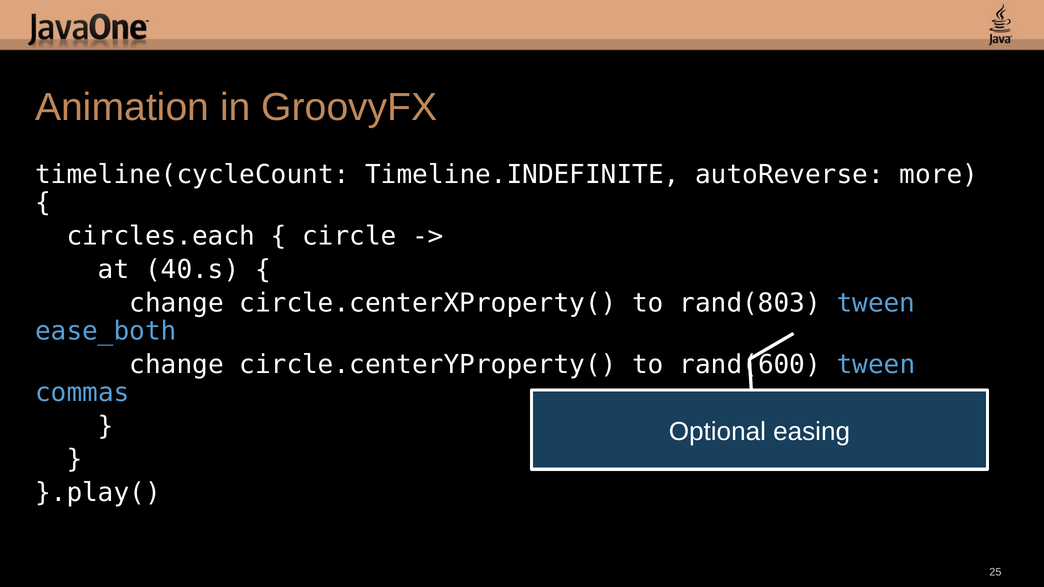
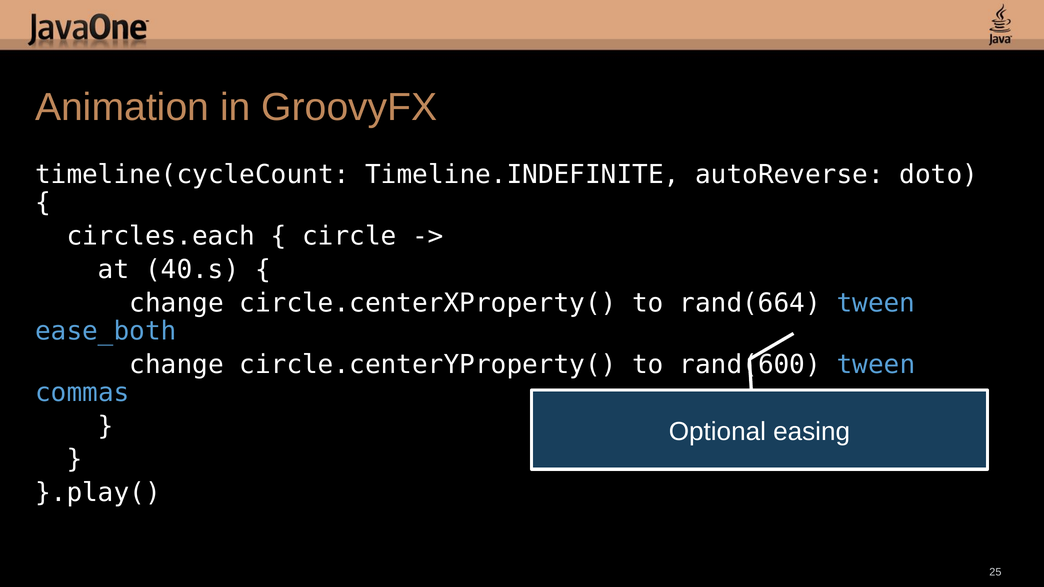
more: more -> doto
rand(803: rand(803 -> rand(664
